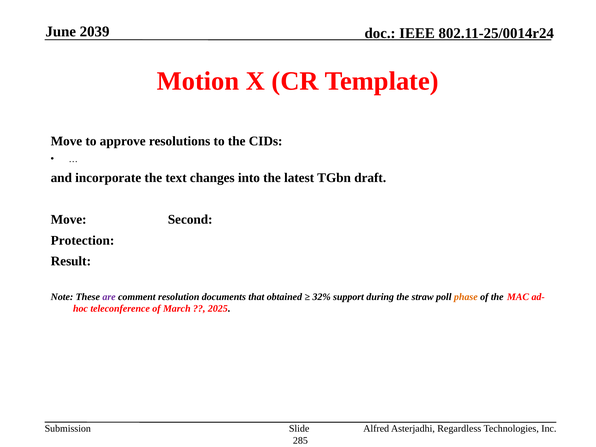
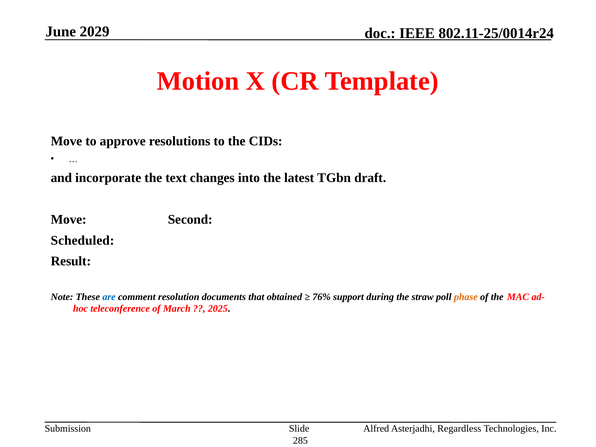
2039: 2039 -> 2029
Protection: Protection -> Scheduled
are colour: purple -> blue
32%: 32% -> 76%
